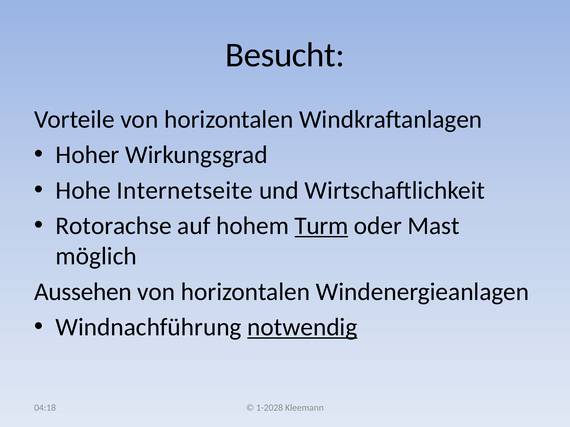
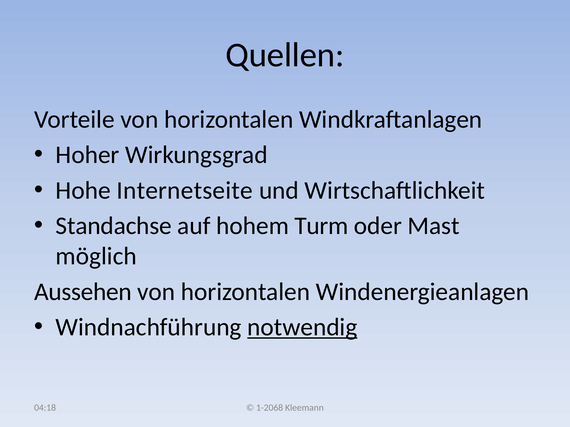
Besucht: Besucht -> Quellen
Rotorachse: Rotorachse -> Standachse
Turm underline: present -> none
1-2028: 1-2028 -> 1-2068
